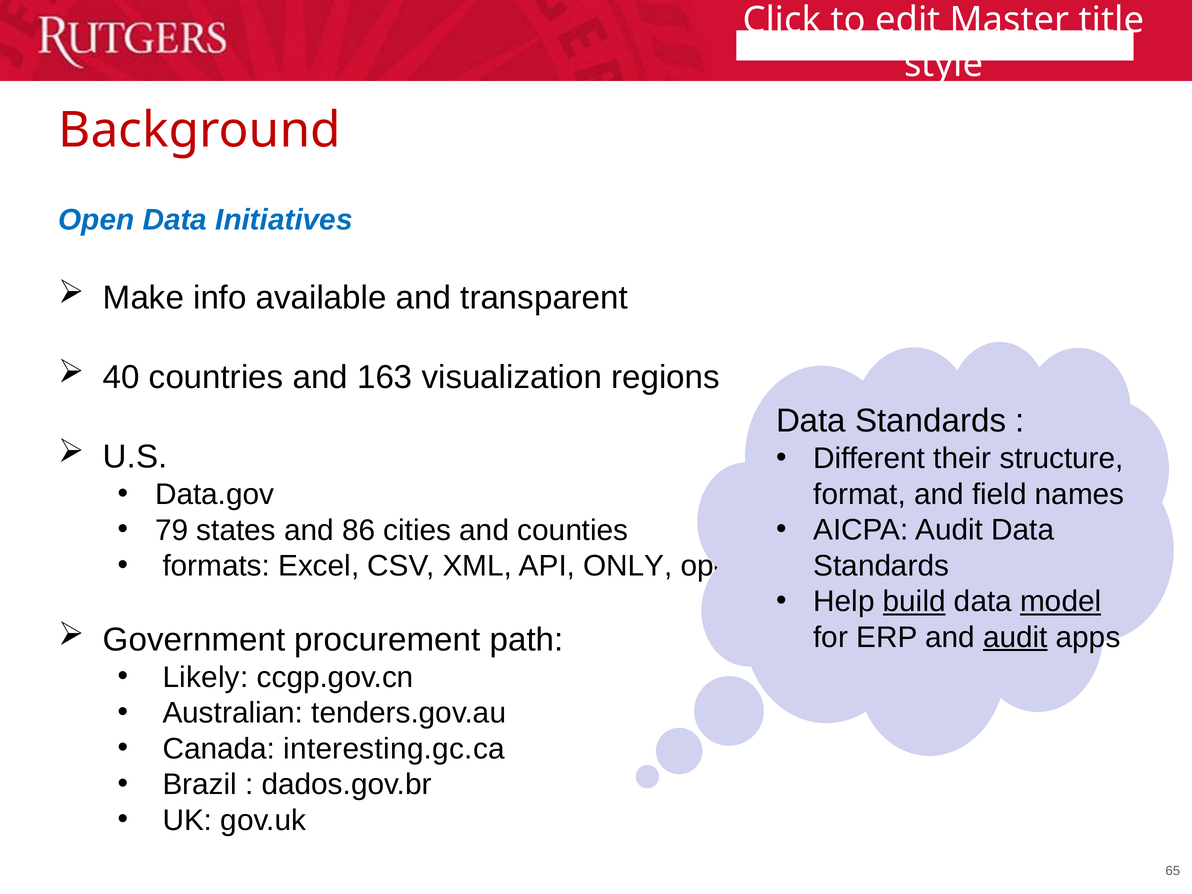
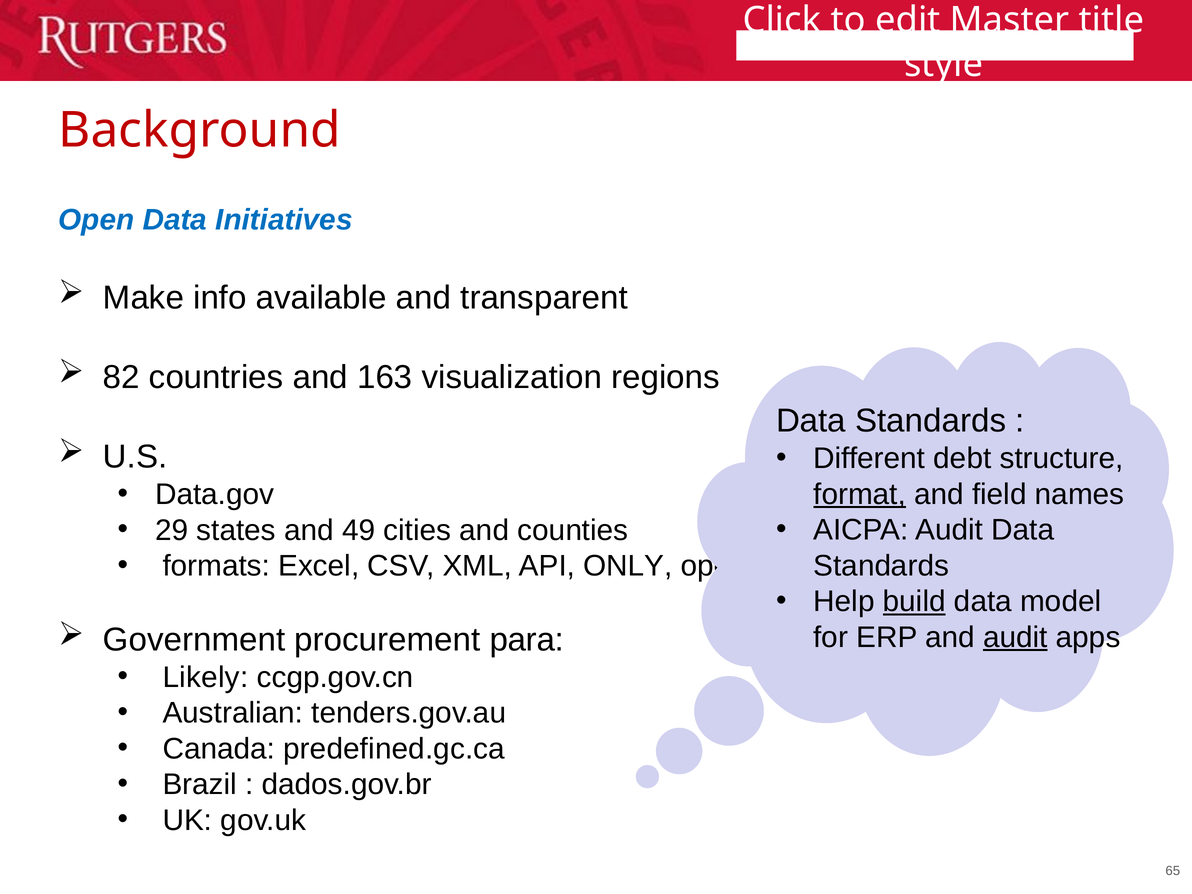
40: 40 -> 82
their: their -> debt
format underline: none -> present
79: 79 -> 29
86: 86 -> 49
model underline: present -> none
path: path -> para
interesting.gc.ca: interesting.gc.ca -> predefined.gc.ca
